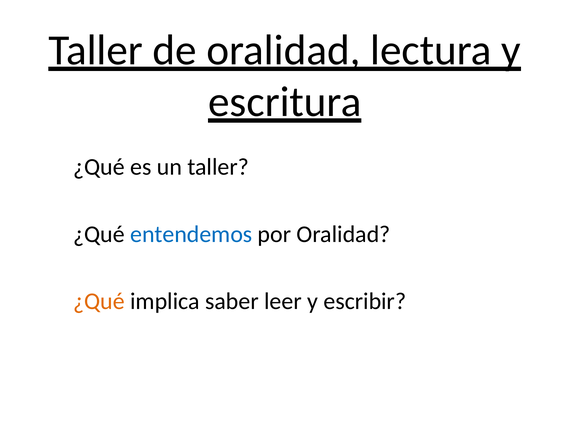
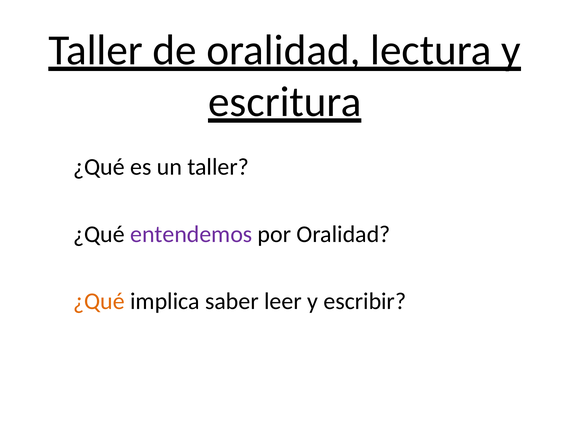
entendemos colour: blue -> purple
